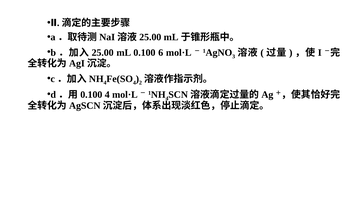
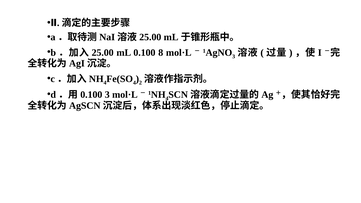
6: 6 -> 8
4 at (107, 95): 4 -> 3
